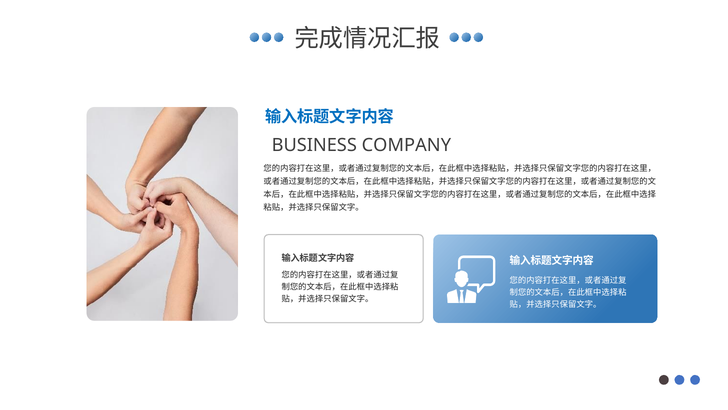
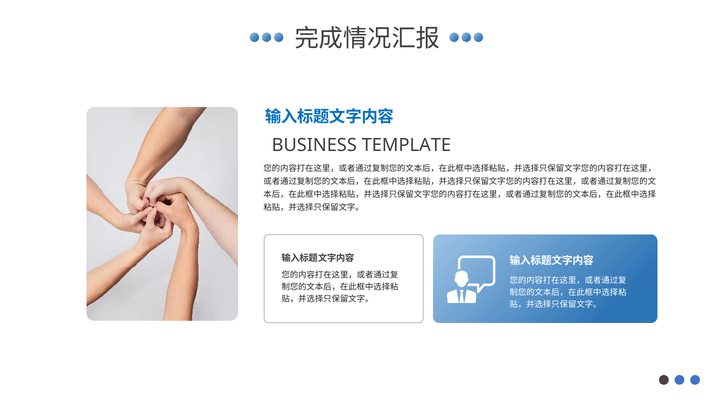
COMPANY: COMPANY -> TEMPLATE
